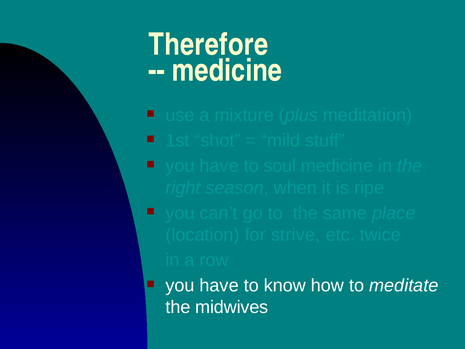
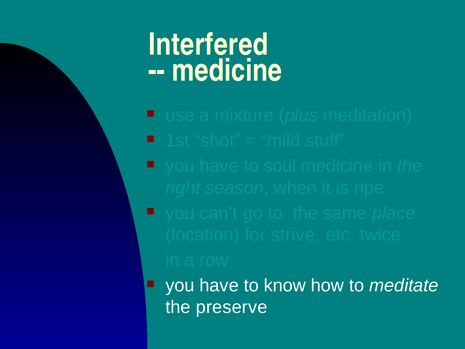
Therefore: Therefore -> Interfered
midwives: midwives -> preserve
